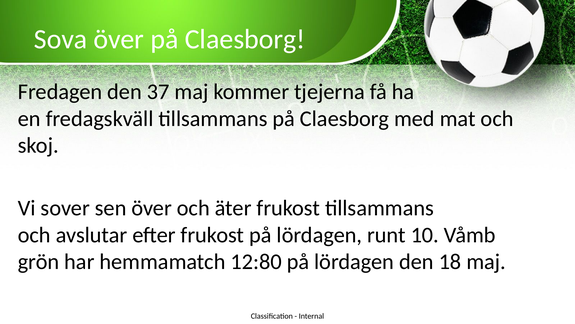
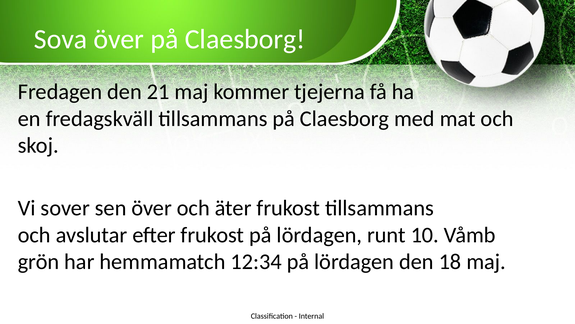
37: 37 -> 21
12:80: 12:80 -> 12:34
